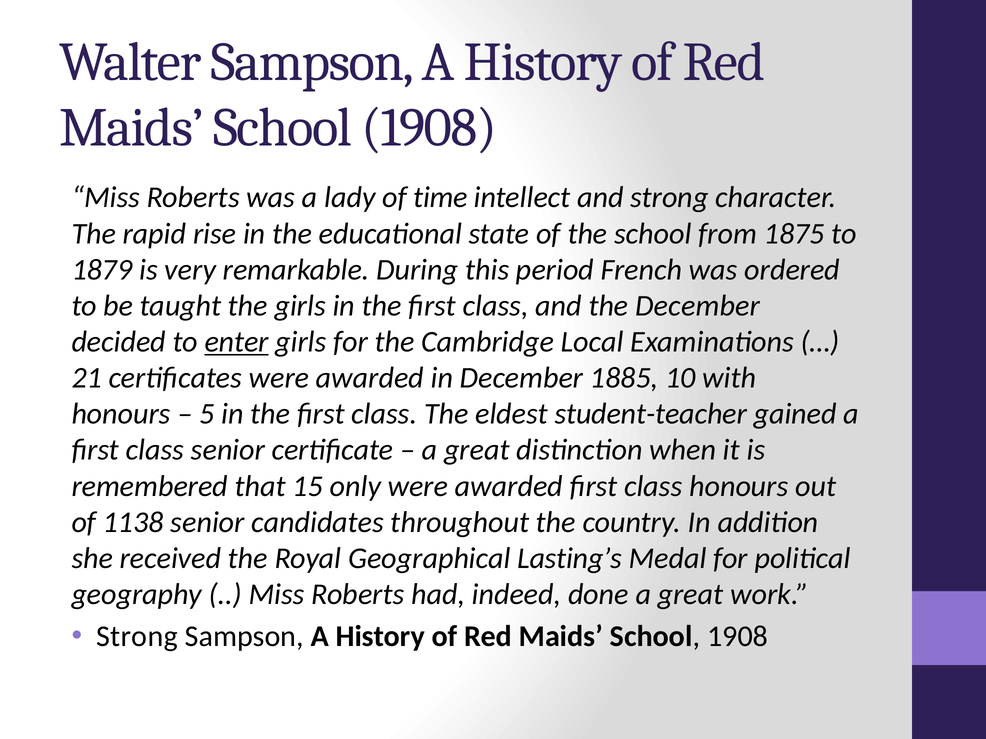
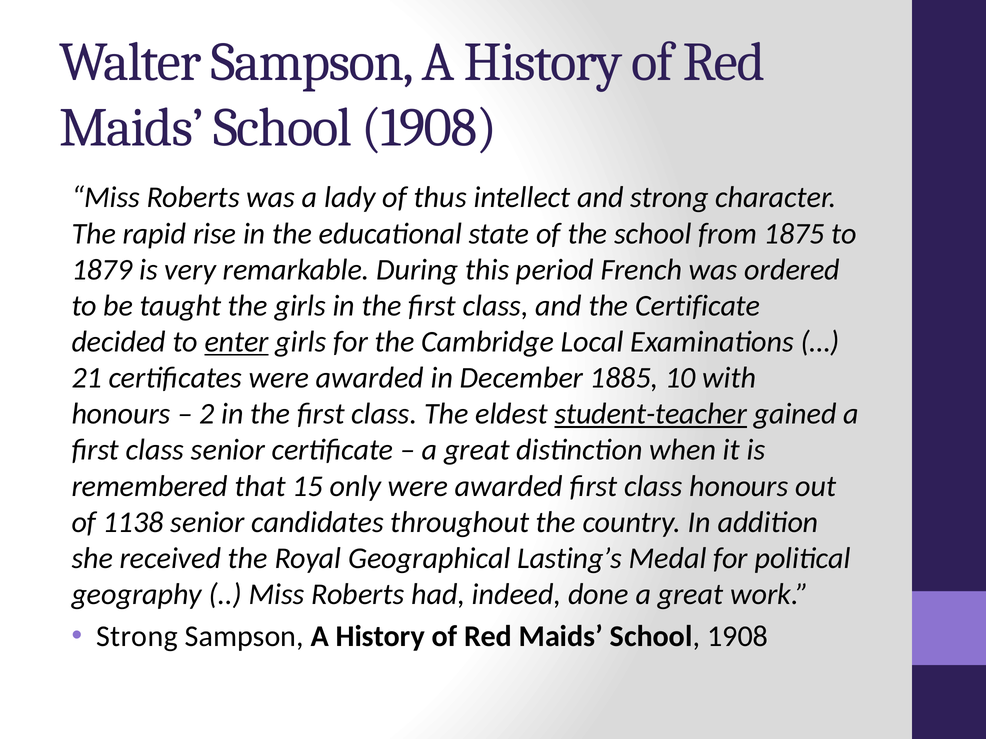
time: time -> thus
the December: December -> Certificate
5: 5 -> 2
student-teacher underline: none -> present
